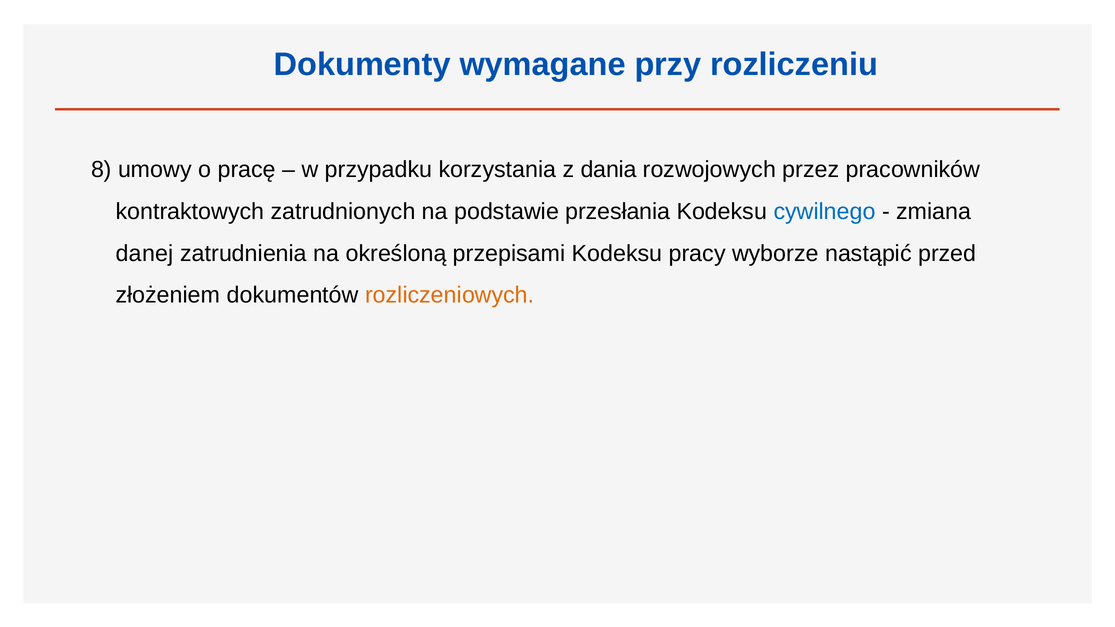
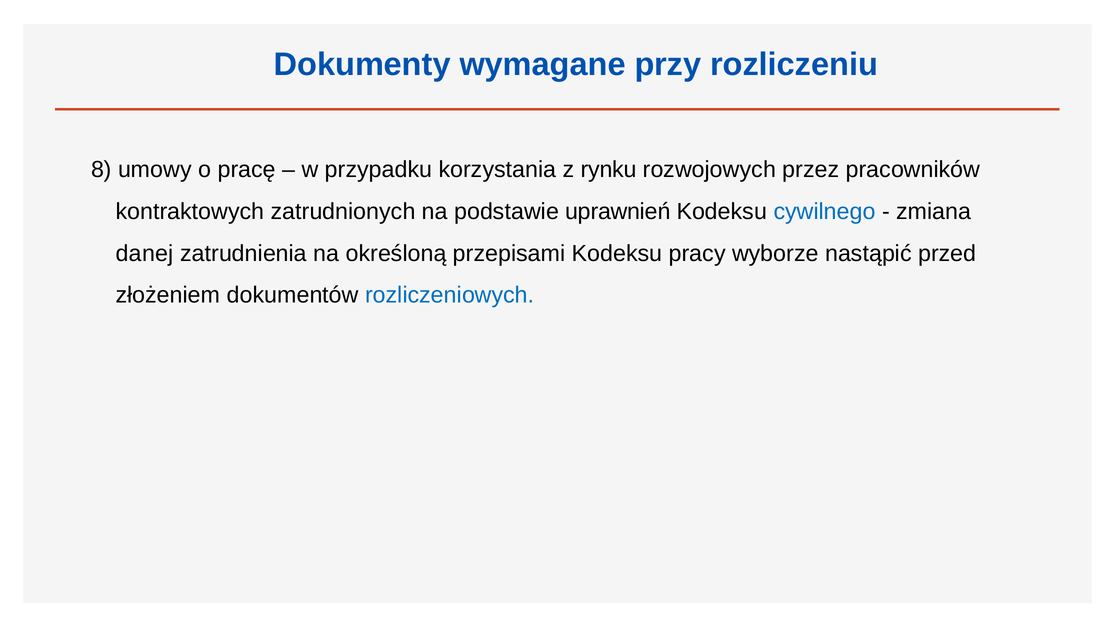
dania: dania -> rynku
przesłania: przesłania -> uprawnień
rozliczeniowych colour: orange -> blue
